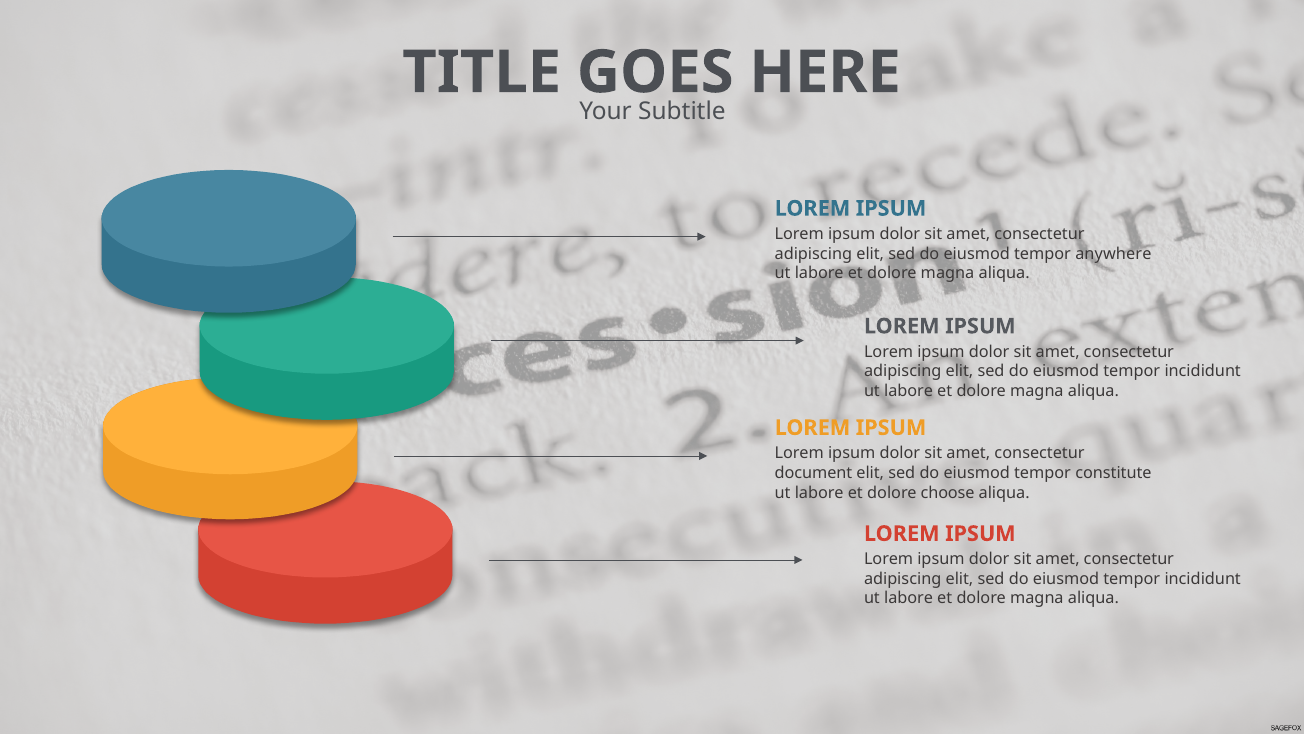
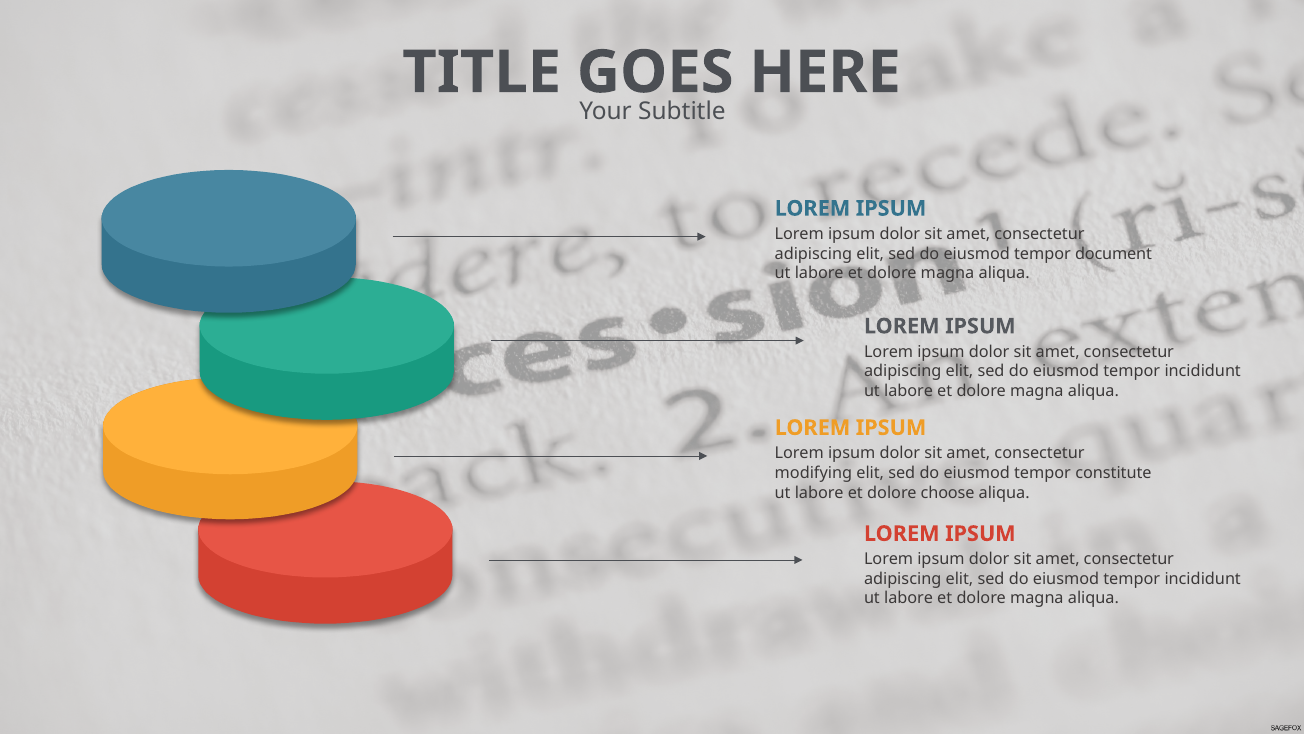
anywhere: anywhere -> document
document: document -> modifying
